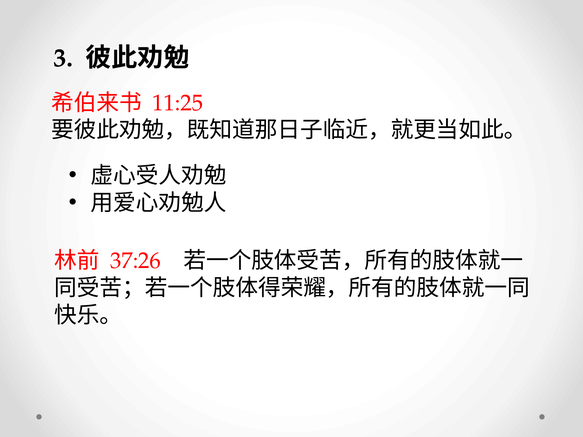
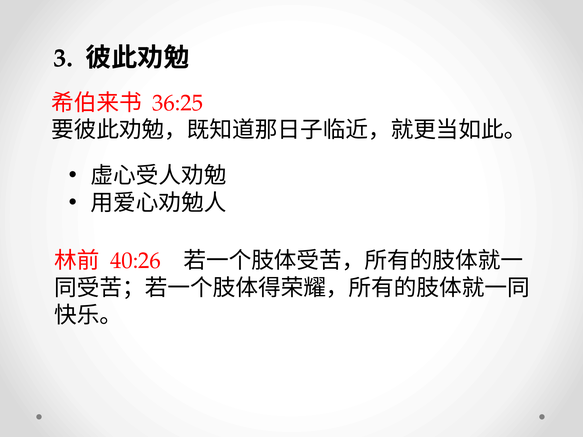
11:25: 11:25 -> 36:25
37:26: 37:26 -> 40:26
